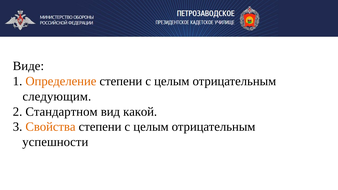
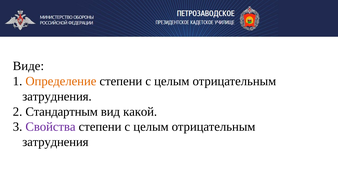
следующим at (57, 96): следующим -> затруднения
Стандартном: Стандартном -> Стандартным
Свойства colour: orange -> purple
успешности at (55, 142): успешности -> затруднения
